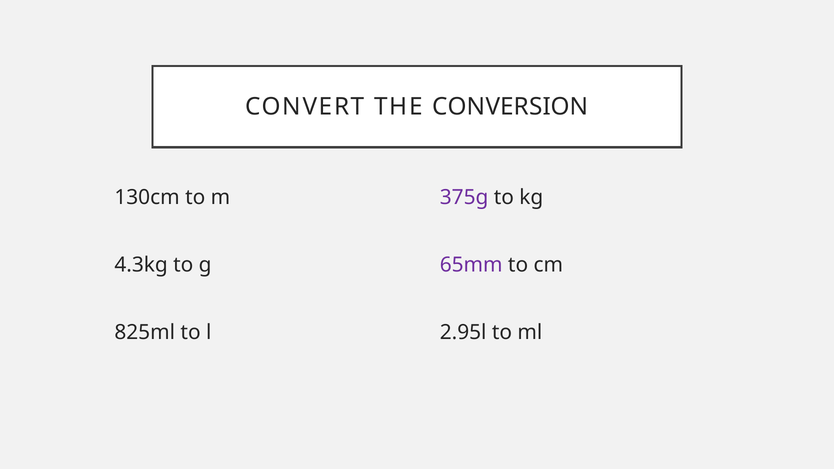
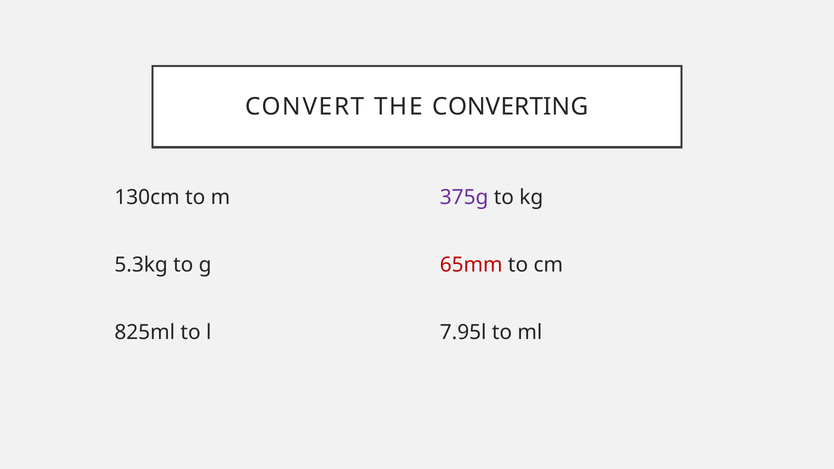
CONVERSION: CONVERSION -> CONVERTING
4.3kg: 4.3kg -> 5.3kg
65mm colour: purple -> red
2.95l: 2.95l -> 7.95l
